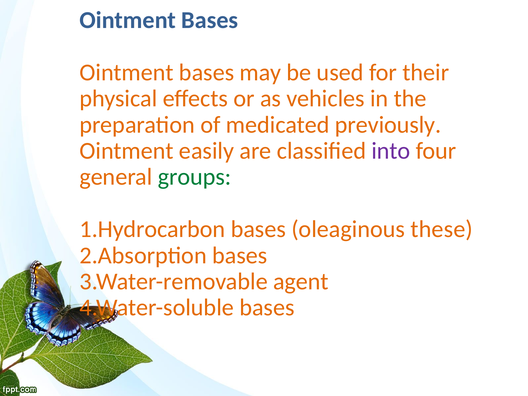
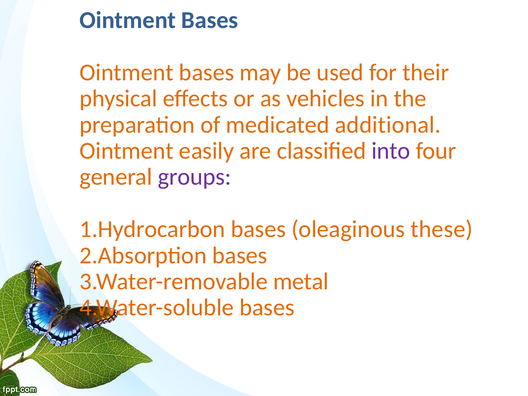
previously: previously -> additional
groups colour: green -> purple
agent: agent -> metal
